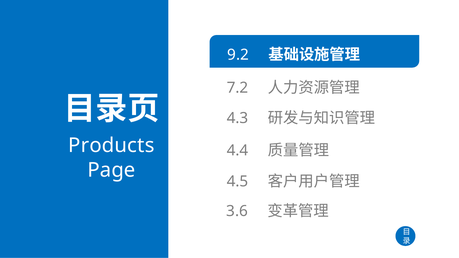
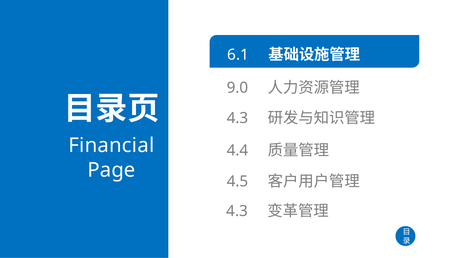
9.2: 9.2 -> 6.1
7.2: 7.2 -> 9.0
Products: Products -> Financial
3.6 at (237, 211): 3.6 -> 4.3
